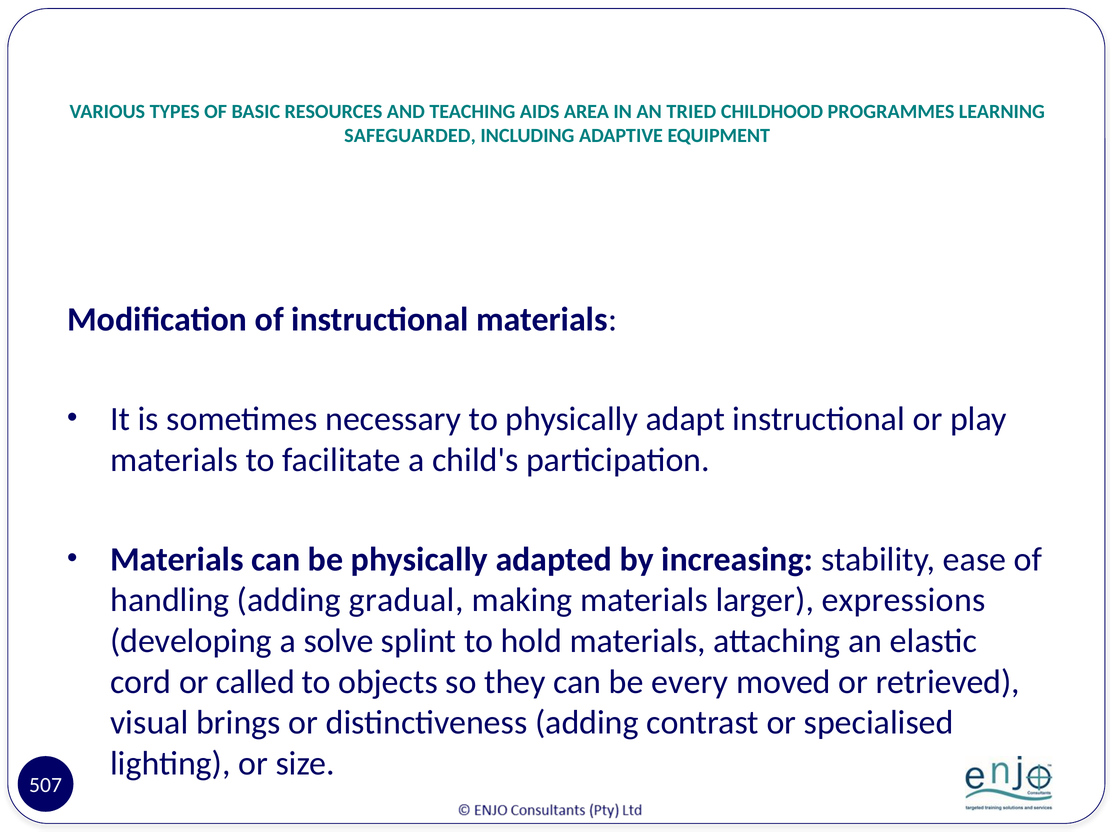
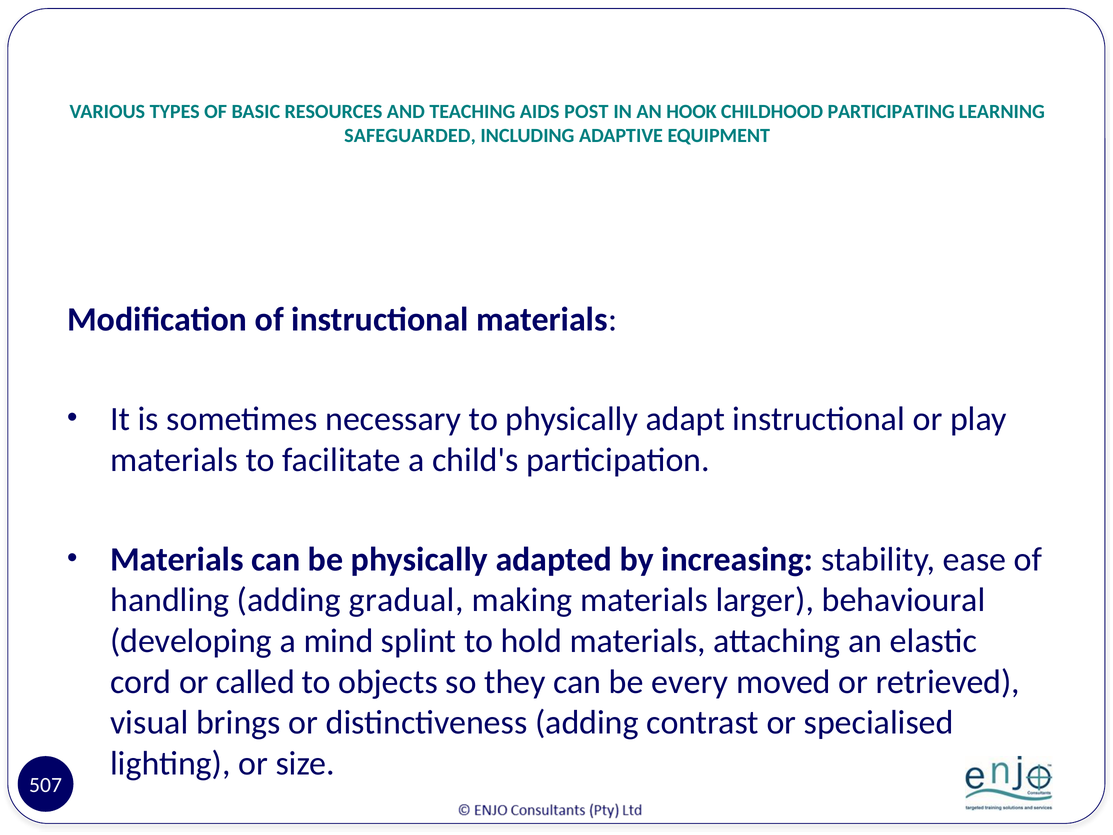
AREA: AREA -> POST
TRIED: TRIED -> HOOK
PROGRAMMES: PROGRAMMES -> PARTICIPATING
expressions: expressions -> behavioural
solve: solve -> mind
